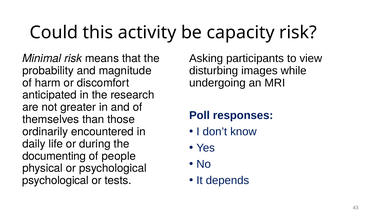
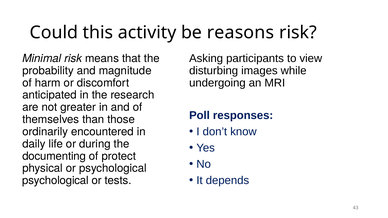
capacity: capacity -> reasons
people: people -> protect
